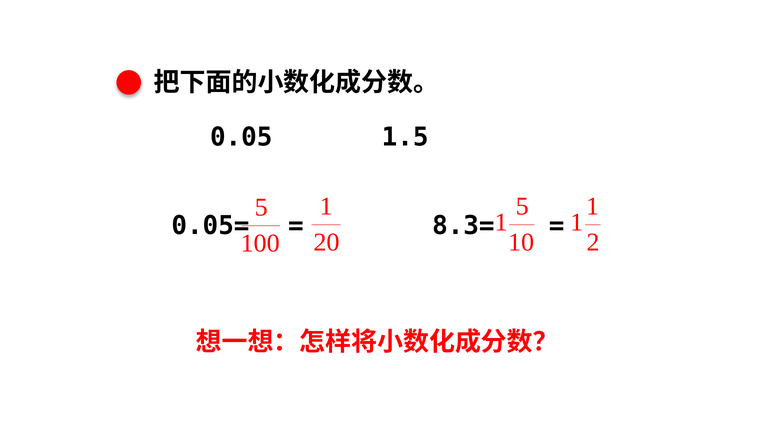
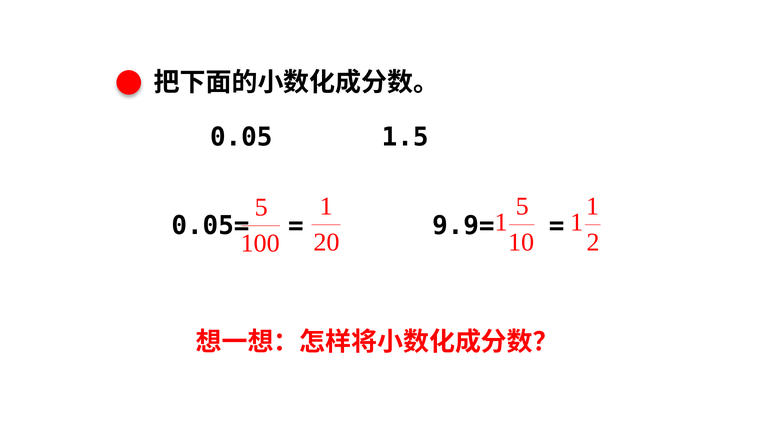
8.3=: 8.3= -> 9.9=
